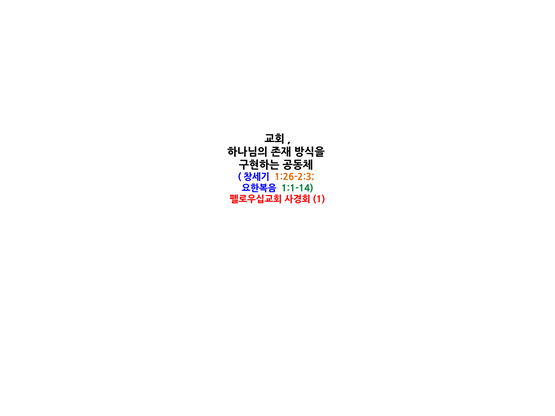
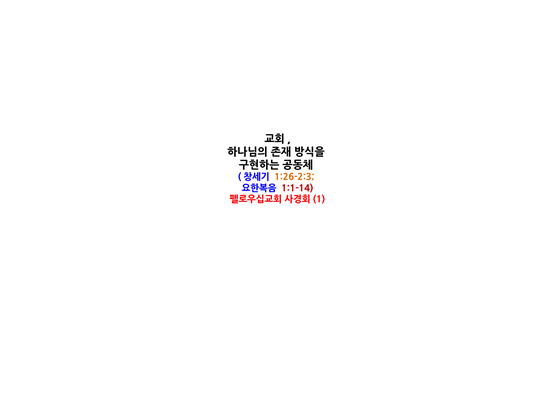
1:1-14 colour: green -> red
